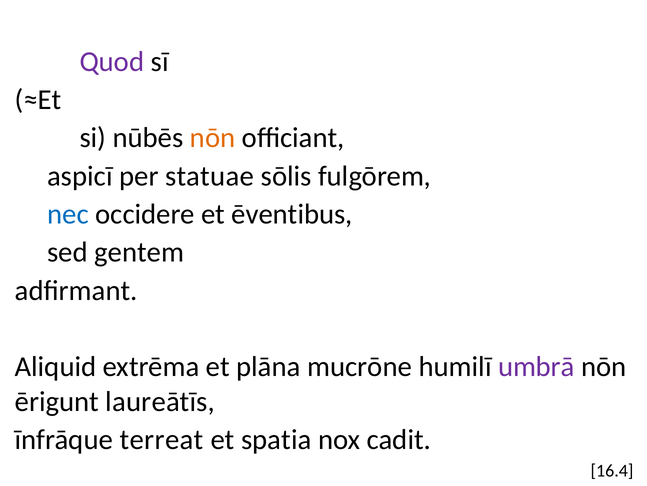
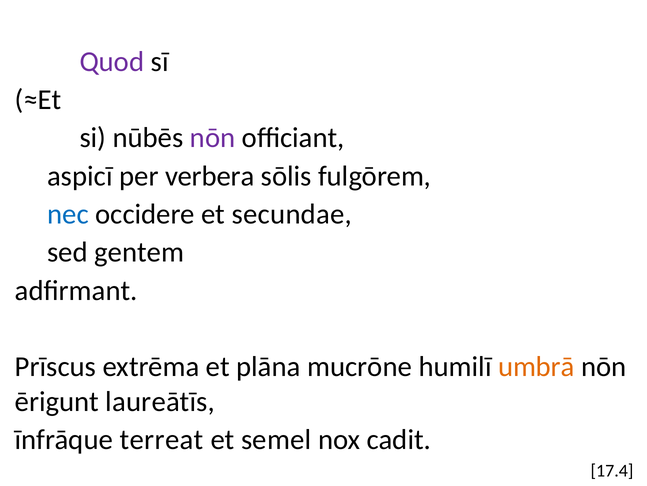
nōn at (213, 138) colour: orange -> purple
statuae: statuae -> verbera
ēventibus: ēventibus -> secundae
Aliquid: Aliquid -> Prīscus
umbrā colour: purple -> orange
spatia: spatia -> semel
16.4: 16.4 -> 17.4
